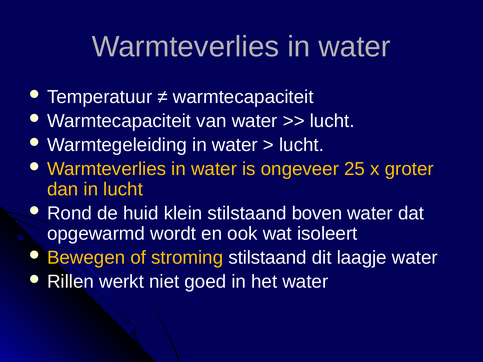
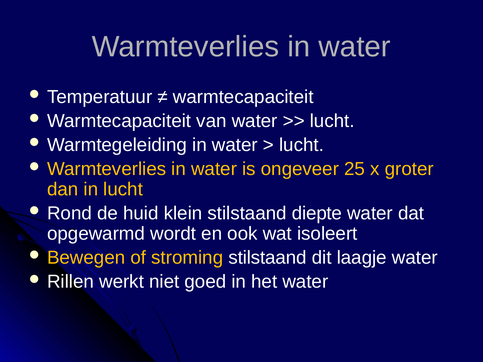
boven: boven -> diepte
